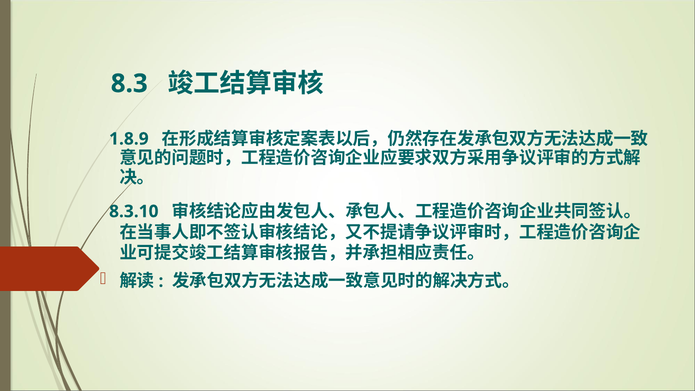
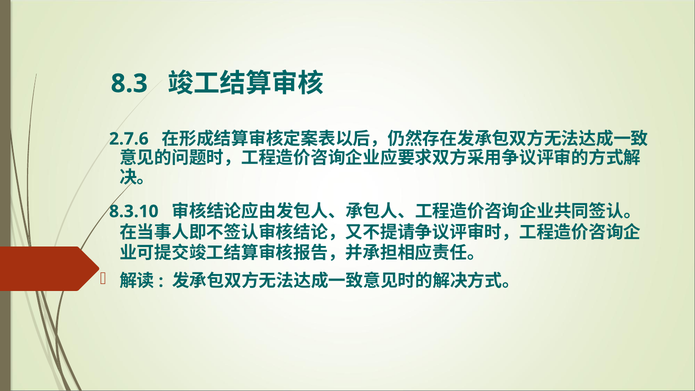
1.8.9: 1.8.9 -> 2.7.6
